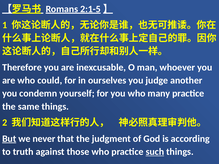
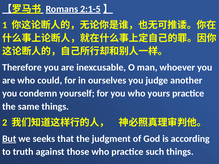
many: many -> yours
never: never -> seeks
such underline: present -> none
